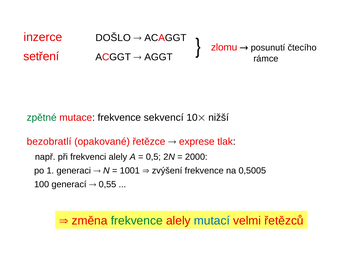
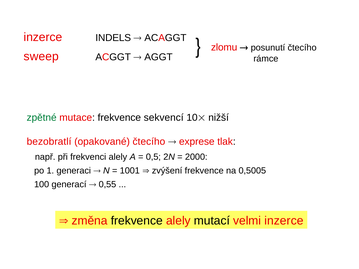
DOŠLO: DOŠLO -> INDELS
setření: setření -> sweep
opakované řetězce: řetězce -> čtecího
frekvence at (137, 221) colour: green -> black
mutací colour: blue -> black
velmi řetězců: řetězců -> inzerce
